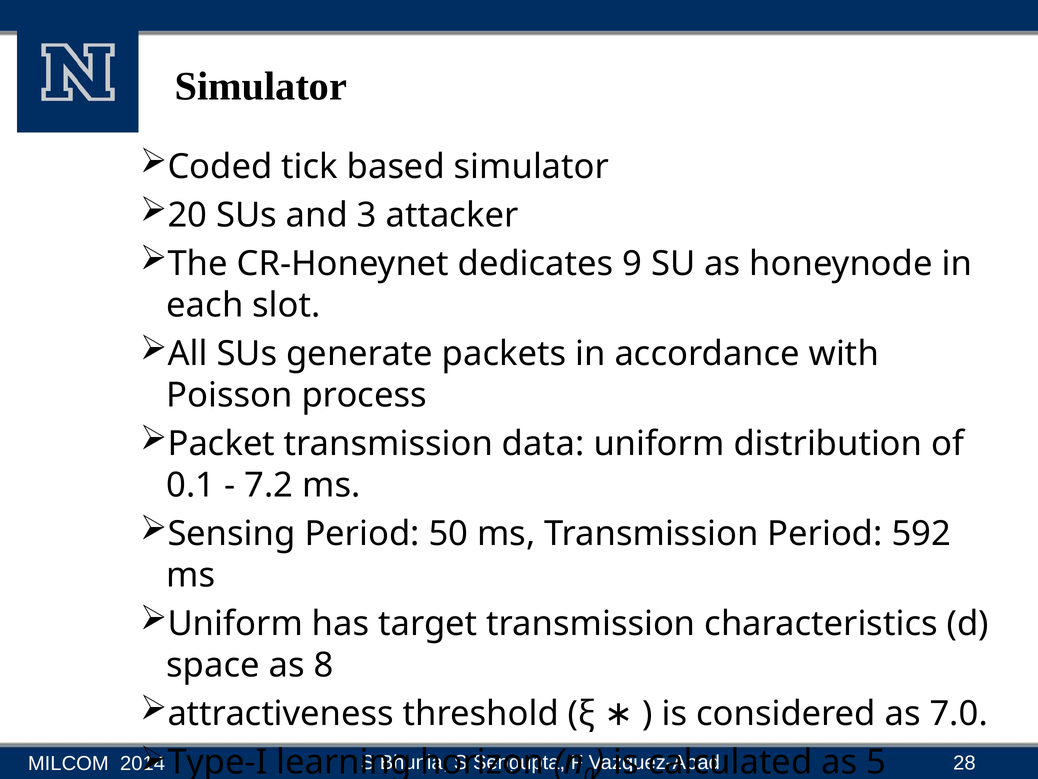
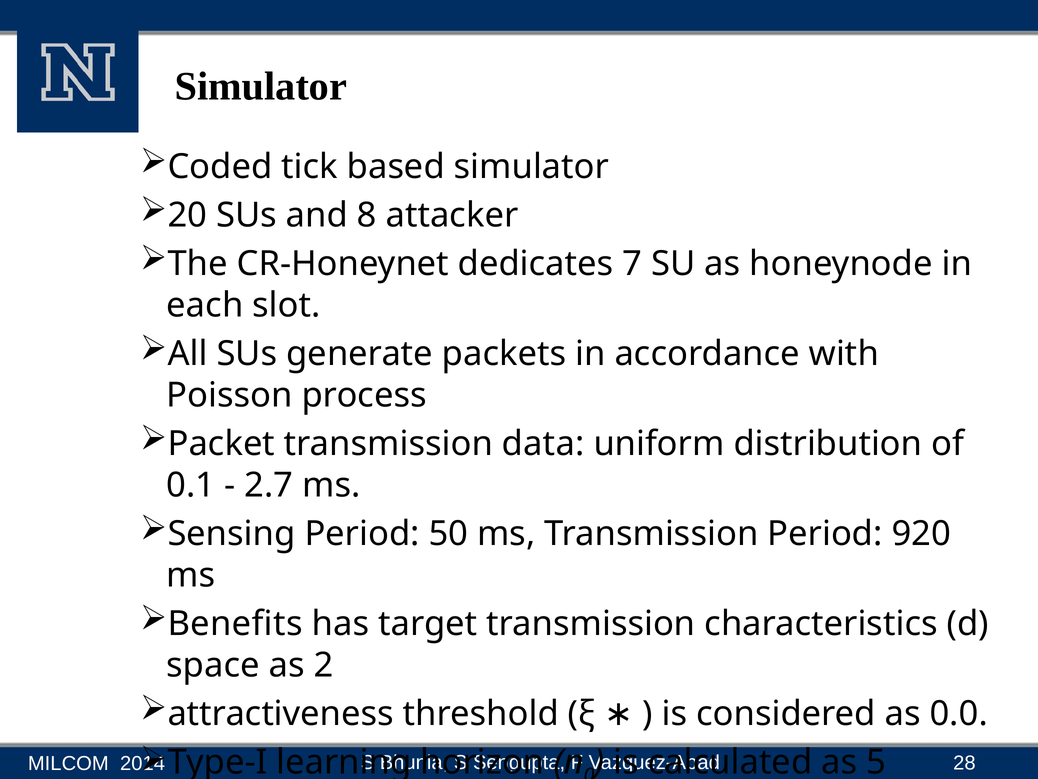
3: 3 -> 8
9: 9 -> 7
7.2: 7.2 -> 2.7
592: 592 -> 920
Uniform at (235, 623): Uniform -> Benefits
8: 8 -> 2
7.0: 7.0 -> 0.0
